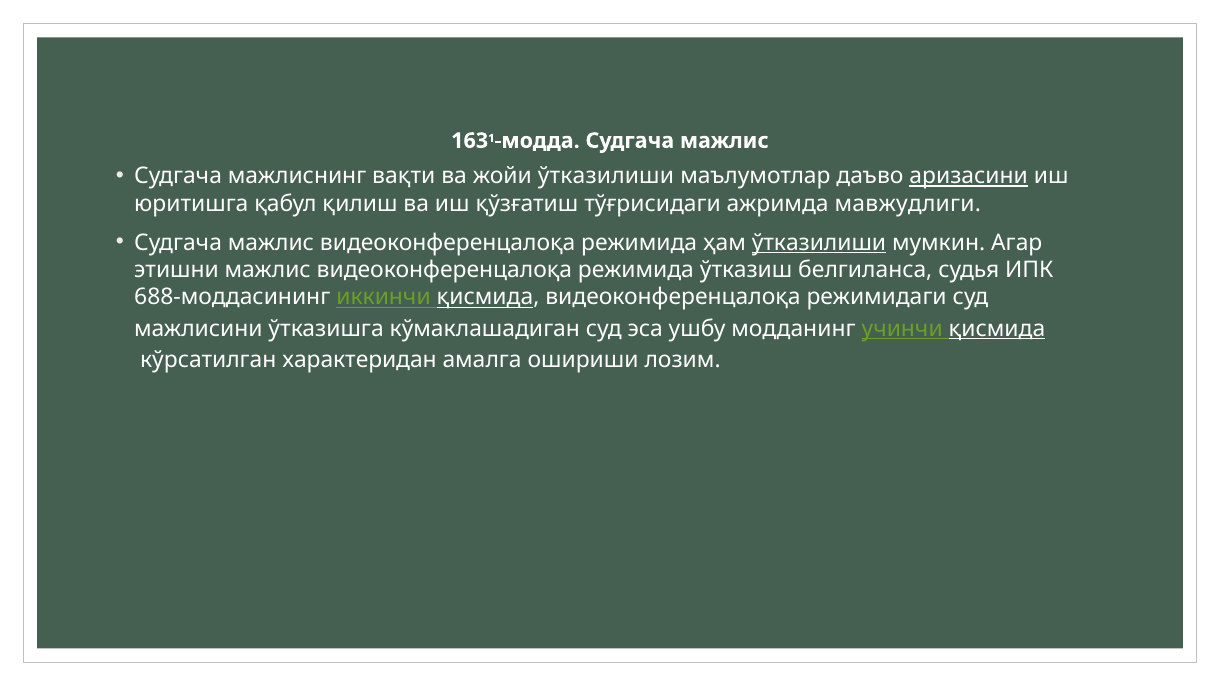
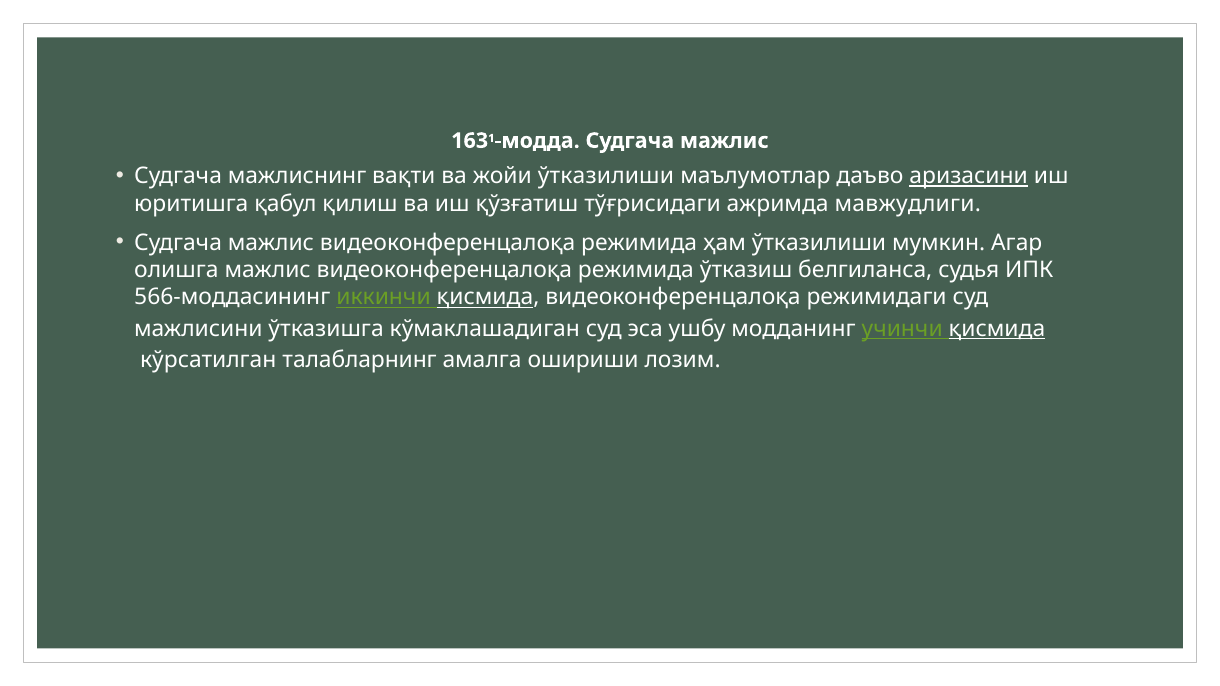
ўтказилиши at (819, 243) underline: present -> none
этишни: этишни -> олишга
688-моддасининг: 688-моддасининг -> 566-моддасининг
характеридан: характеридан -> талабларнинг
